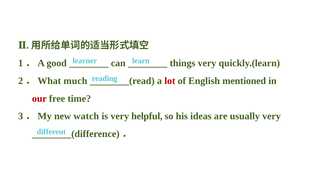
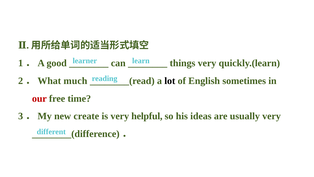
lot colour: red -> black
mentioned: mentioned -> sometimes
watch: watch -> create
